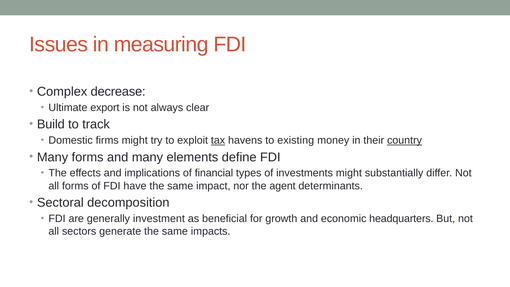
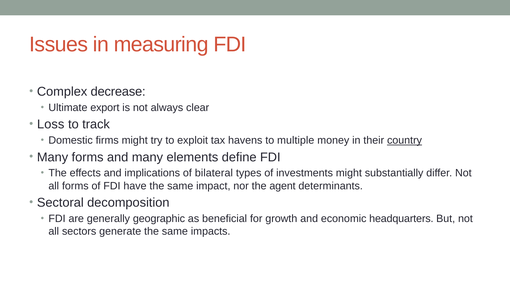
Build: Build -> Loss
tax underline: present -> none
existing: existing -> multiple
financial: financial -> bilateral
investment: investment -> geographic
